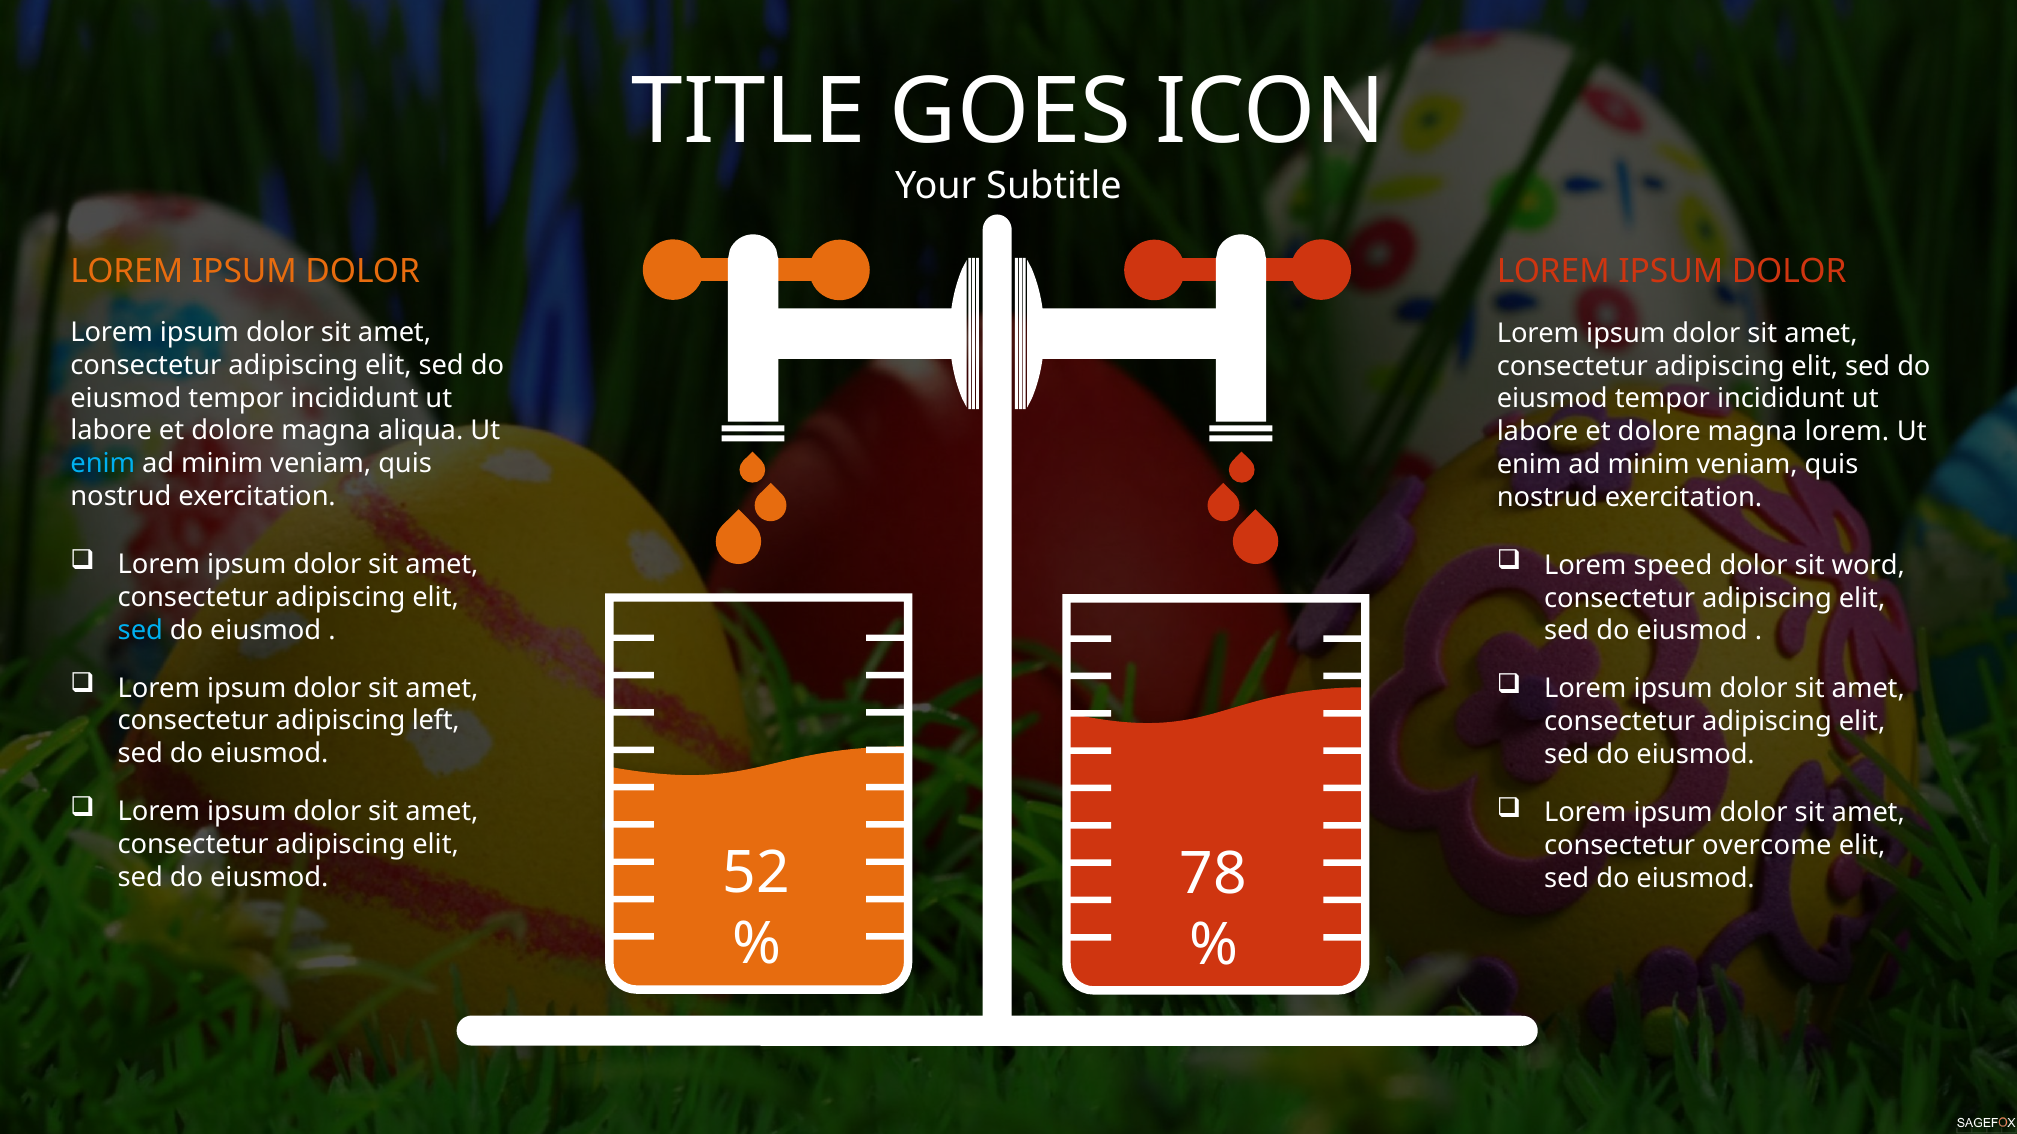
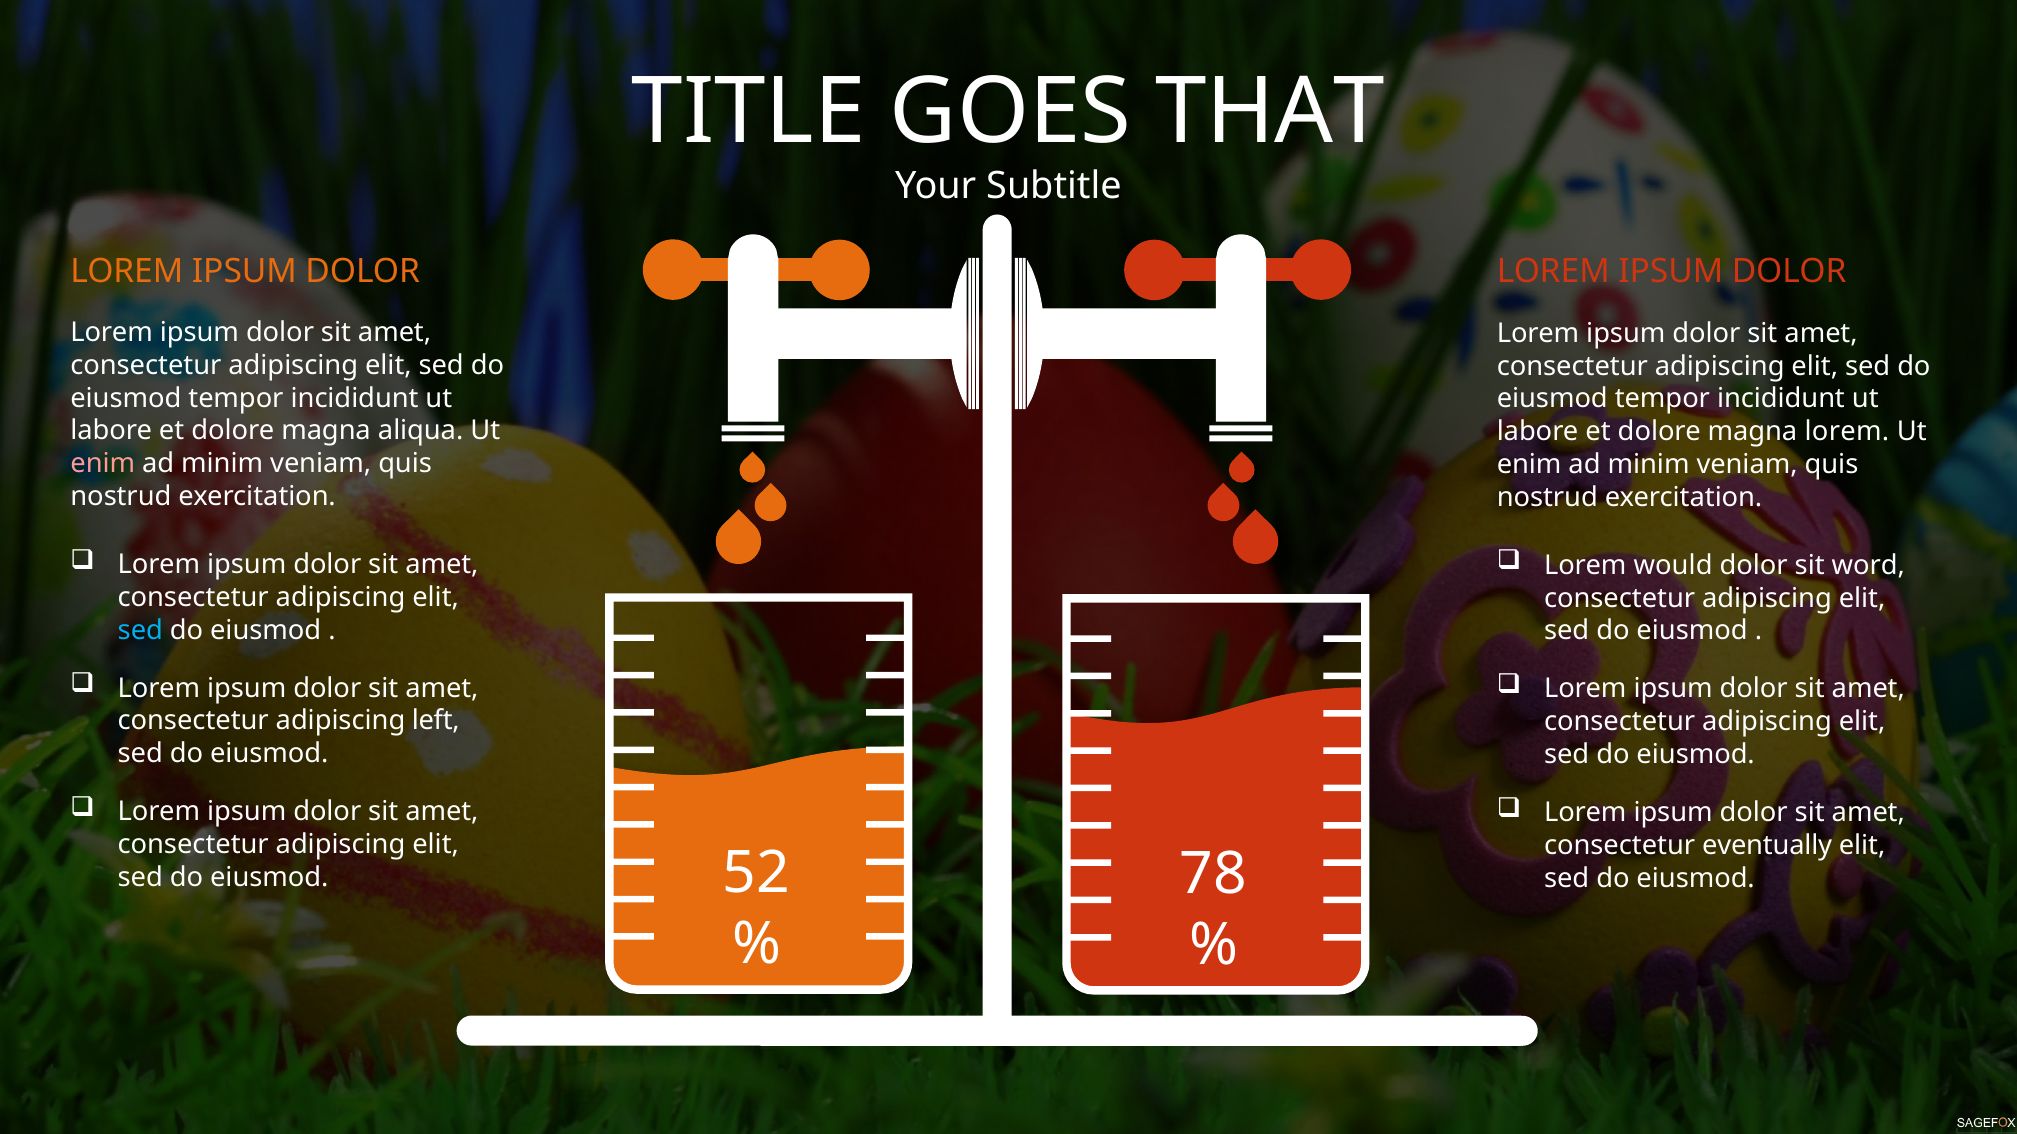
ICON: ICON -> THAT
enim at (103, 464) colour: light blue -> pink
speed: speed -> would
overcome: overcome -> eventually
